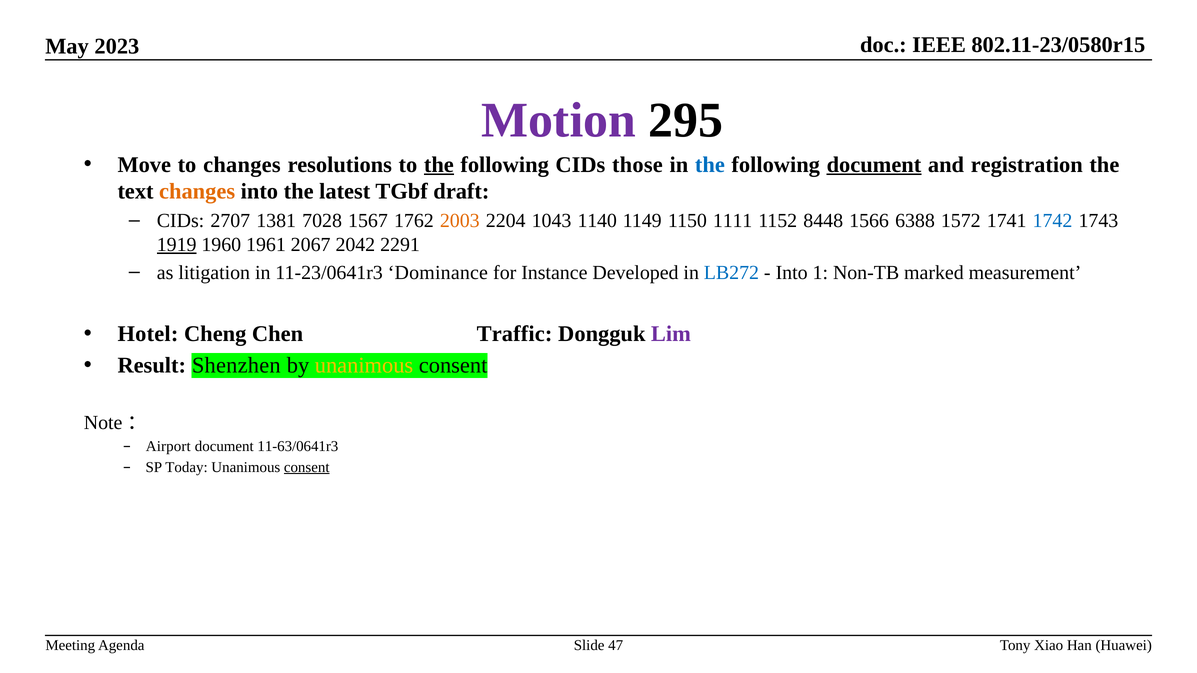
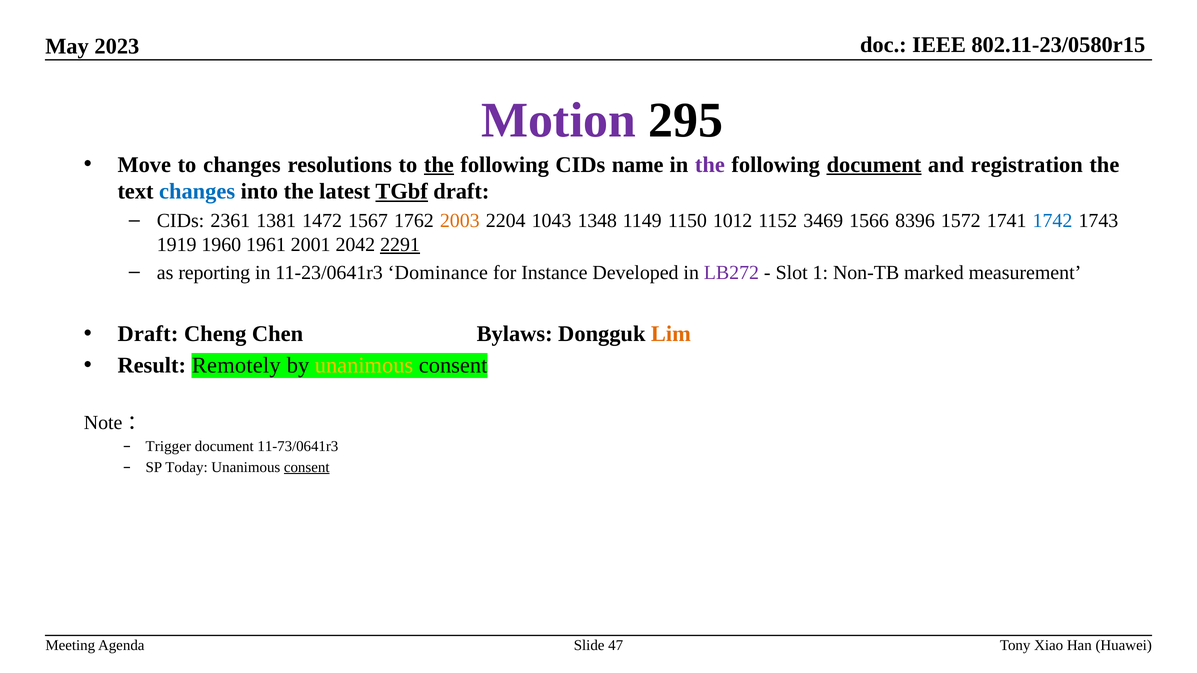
those: those -> name
the at (710, 165) colour: blue -> purple
changes at (197, 192) colour: orange -> blue
TGbf underline: none -> present
2707: 2707 -> 2361
7028: 7028 -> 1472
1140: 1140 -> 1348
1111: 1111 -> 1012
8448: 8448 -> 3469
6388: 6388 -> 8396
1919 underline: present -> none
2067: 2067 -> 2001
2291 underline: none -> present
litigation: litigation -> reporting
LB272 colour: blue -> purple
Into at (792, 273): Into -> Slot
Hotel at (148, 334): Hotel -> Draft
Traffic: Traffic -> Bylaws
Lim colour: purple -> orange
Shenzhen: Shenzhen -> Remotely
Airport: Airport -> Trigger
11-63/0641r3: 11-63/0641r3 -> 11-73/0641r3
